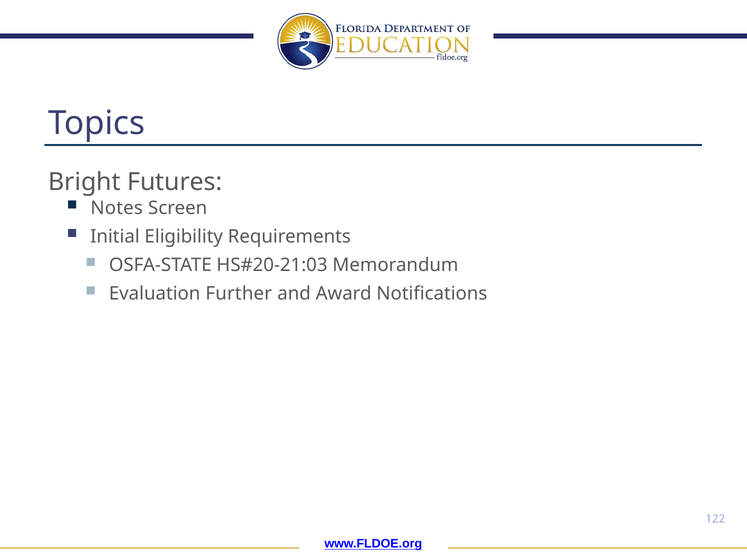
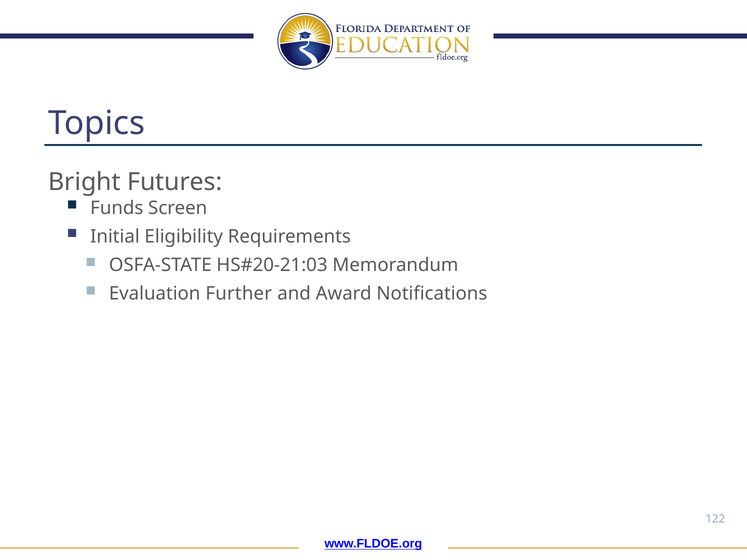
Notes: Notes -> Funds
